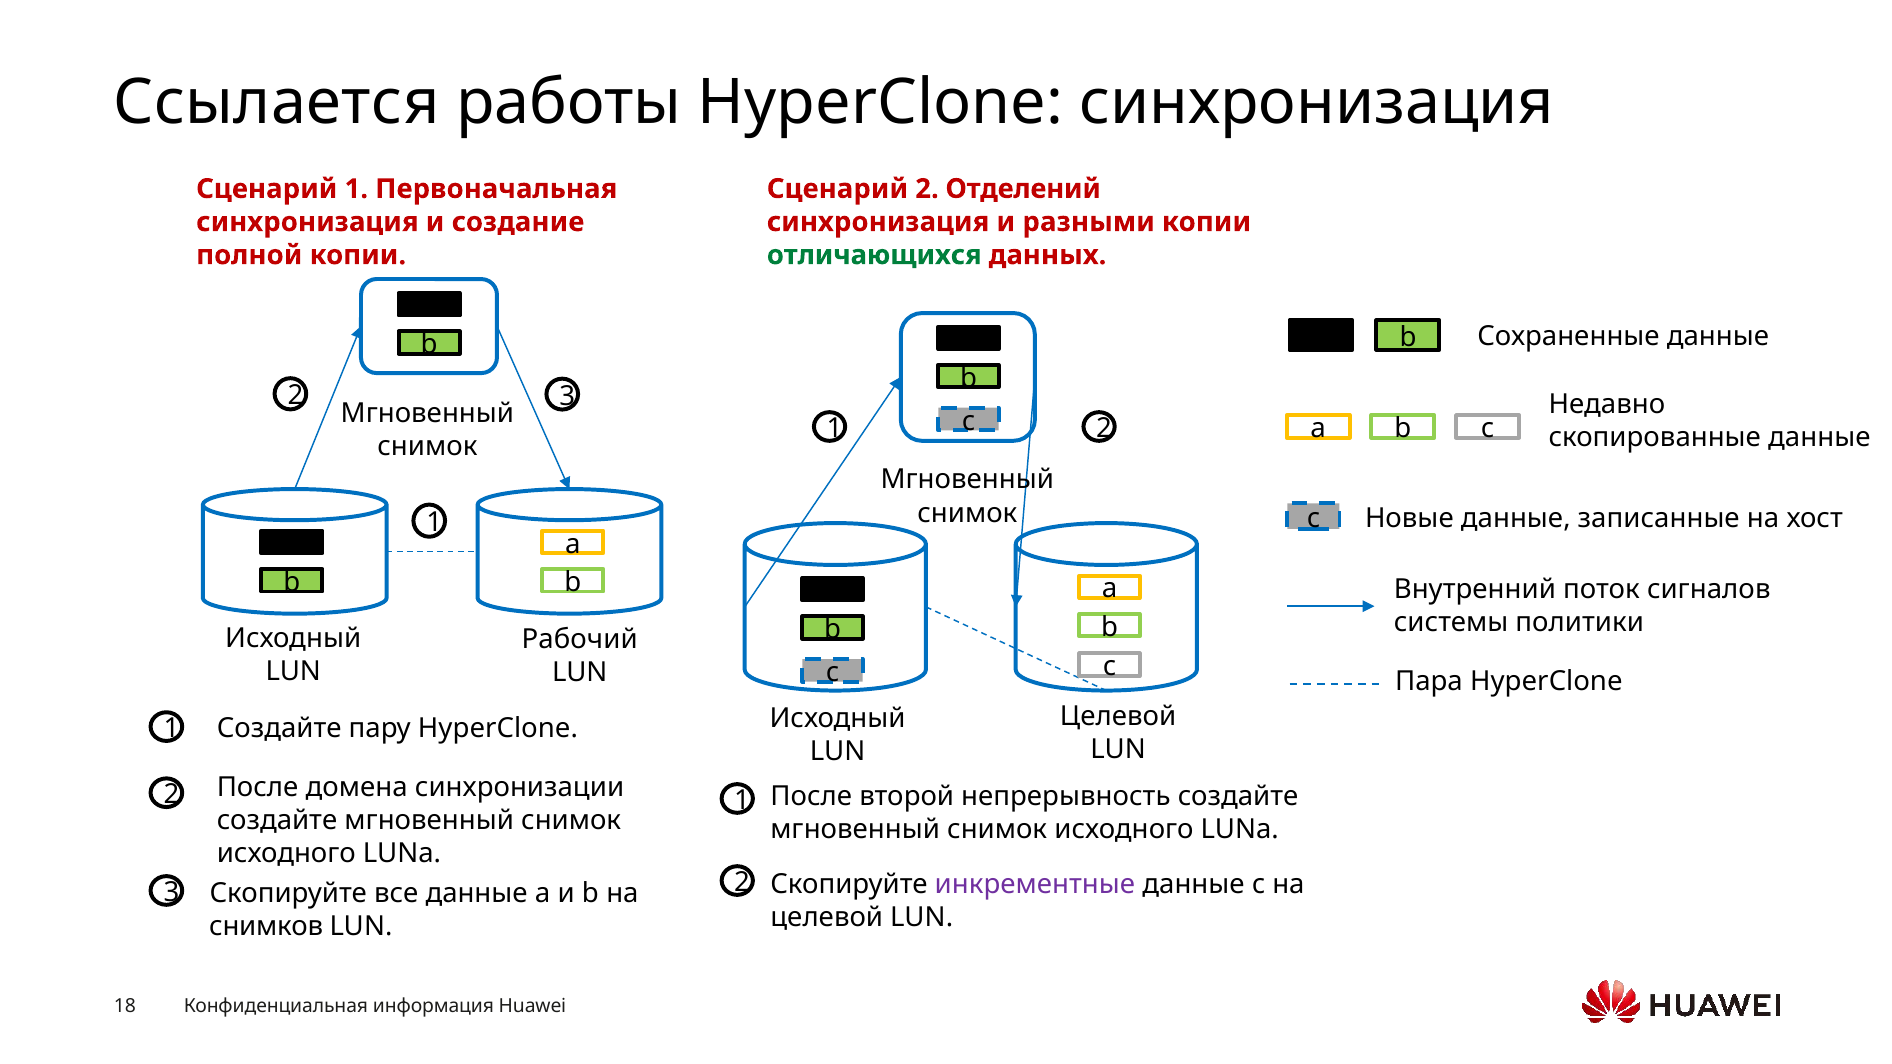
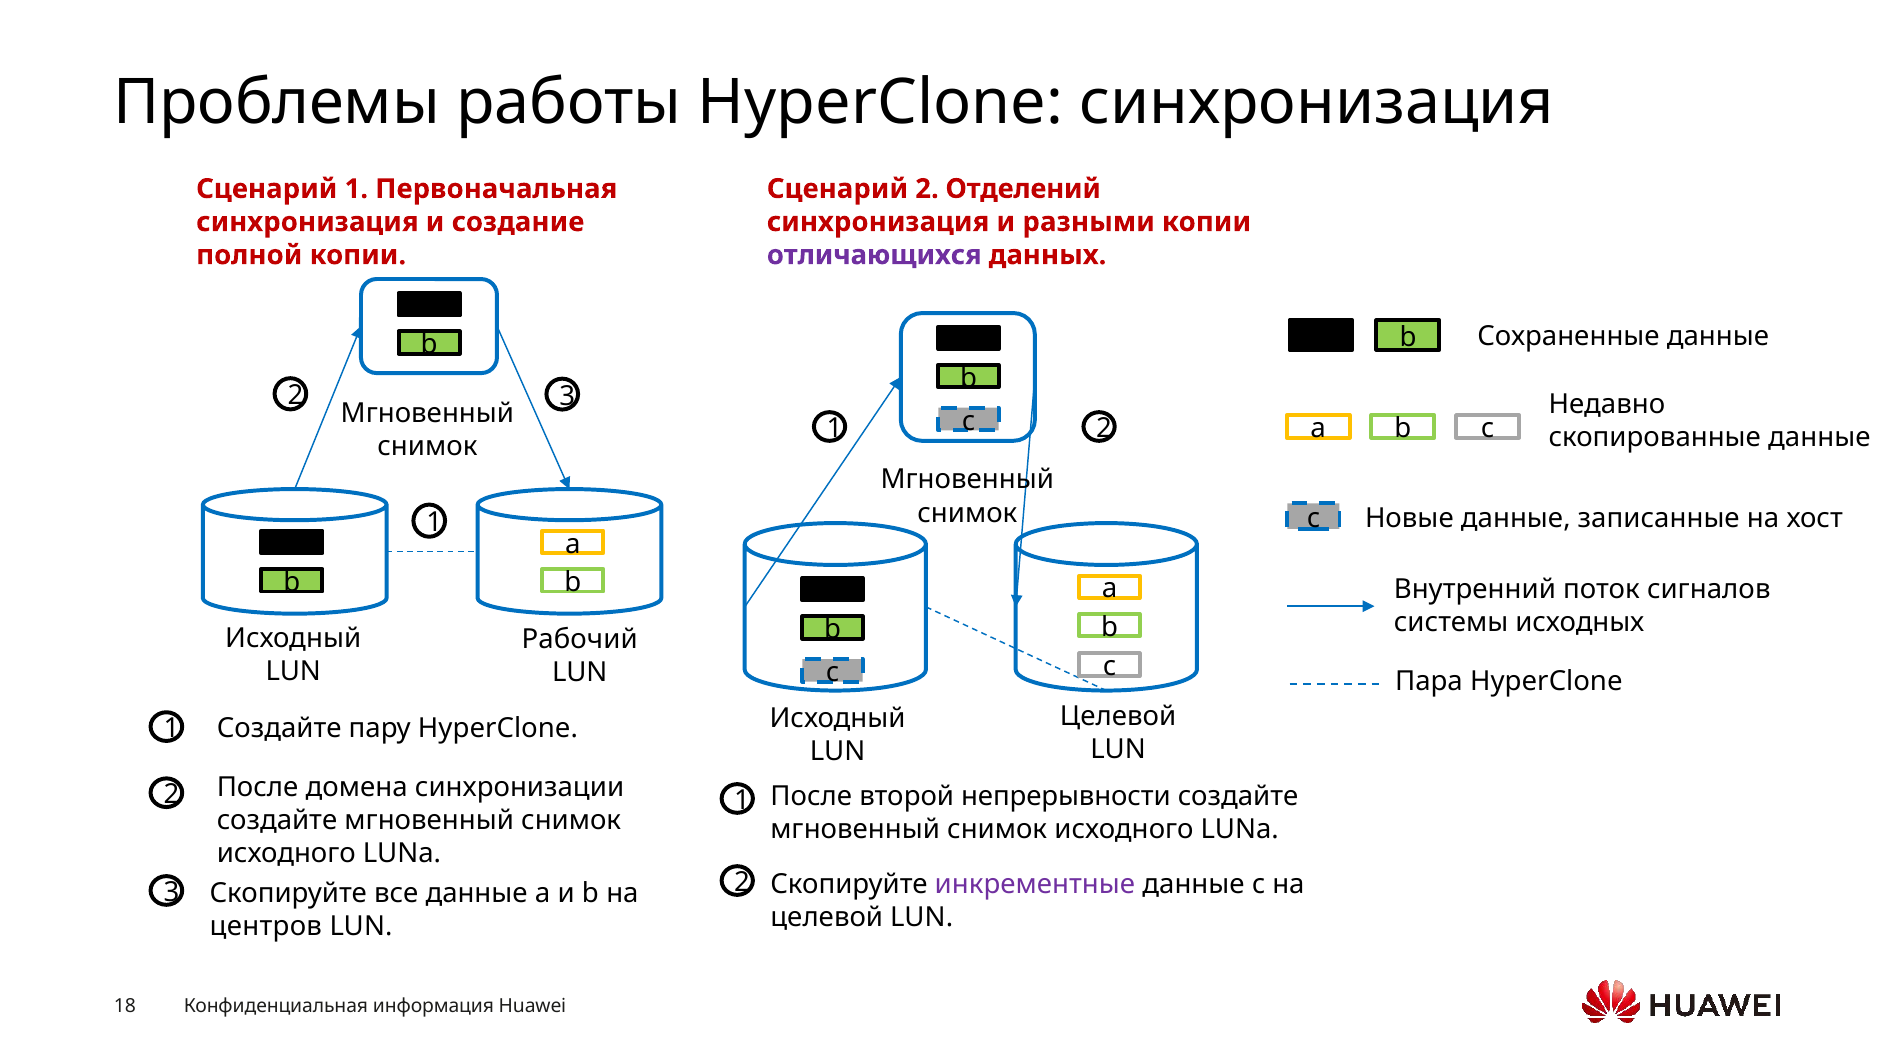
Ссылается: Ссылается -> Проблемы
отличающихся colour: green -> purple
политики: политики -> исходных
непрерывность: непрерывность -> непрерывности
снимков: снимков -> центров
